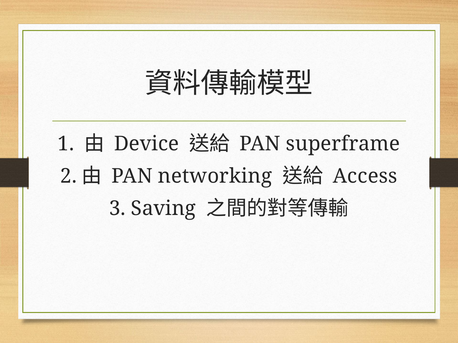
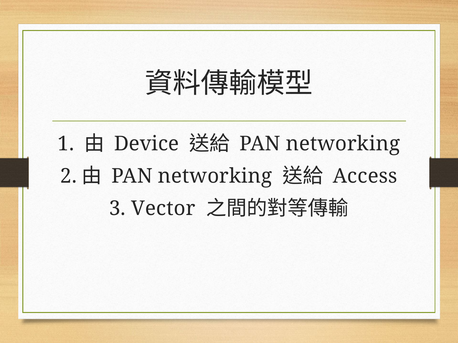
superframe at (343, 144): superframe -> networking
Saving: Saving -> Vector
